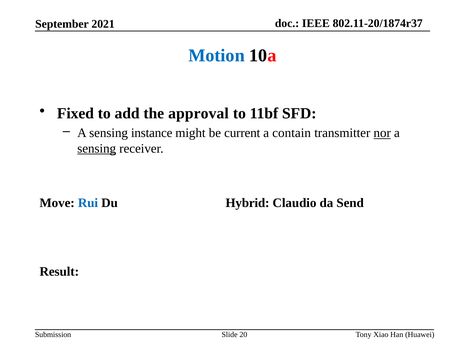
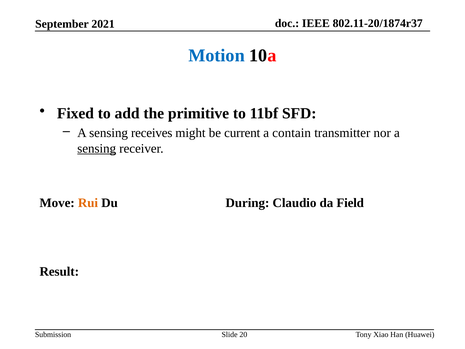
approval: approval -> primitive
instance: instance -> receives
nor underline: present -> none
Rui colour: blue -> orange
Hybrid: Hybrid -> During
Send: Send -> Field
